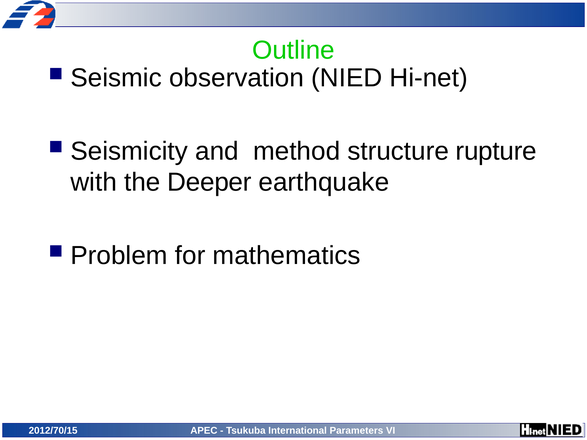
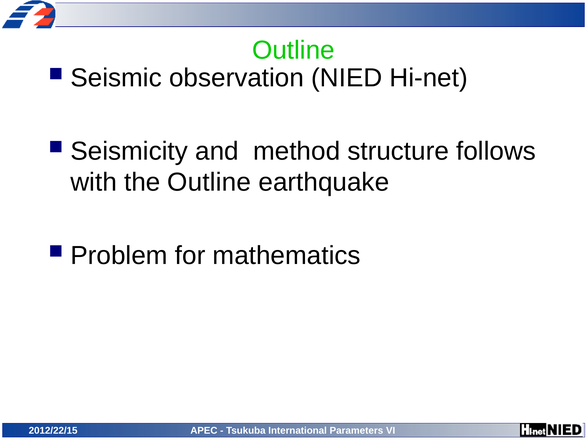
rupture: rupture -> follows
the Deeper: Deeper -> Outline
2012/70/15: 2012/70/15 -> 2012/22/15
